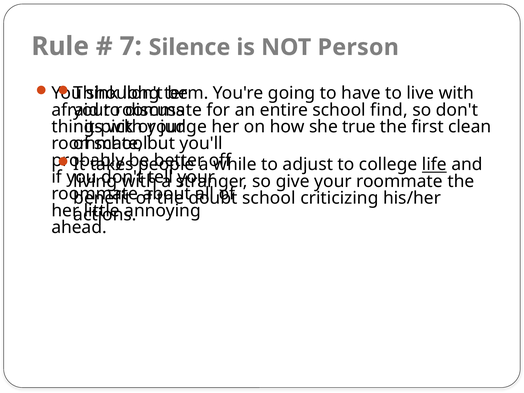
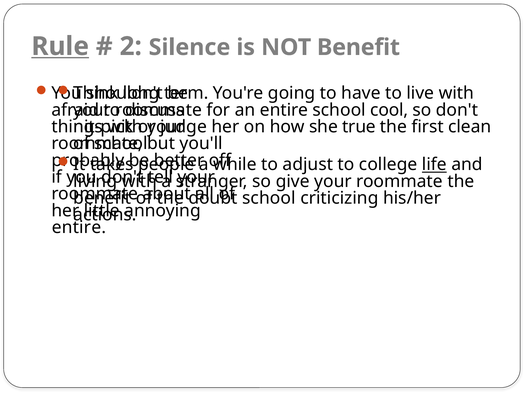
Rule underline: none -> present
7: 7 -> 2
NOT Person: Person -> Benefit
find: find -> cool
ahead at (79, 227): ahead -> entire
